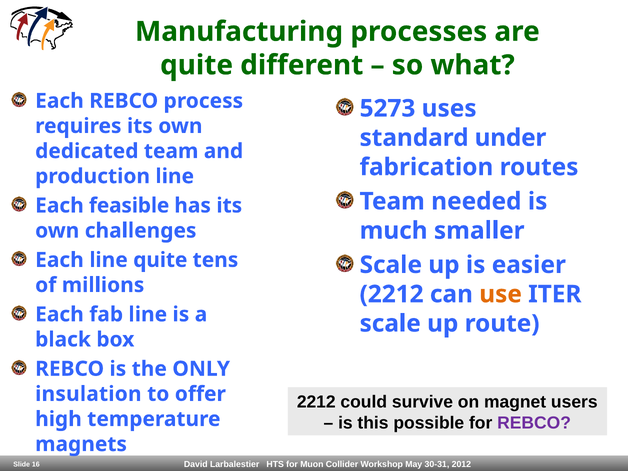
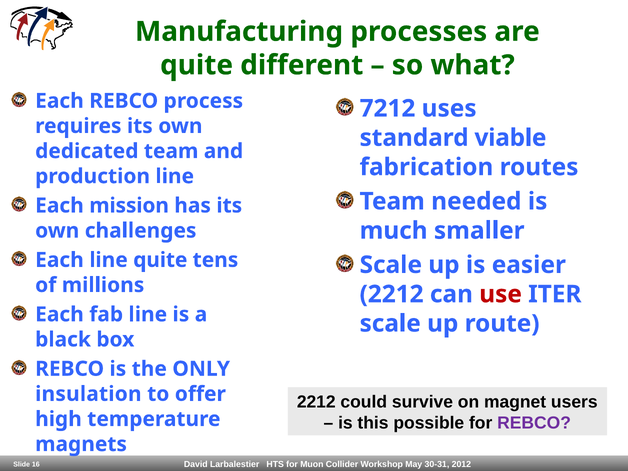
5273: 5273 -> 7212
under: under -> viable
feasible: feasible -> mission
use colour: orange -> red
